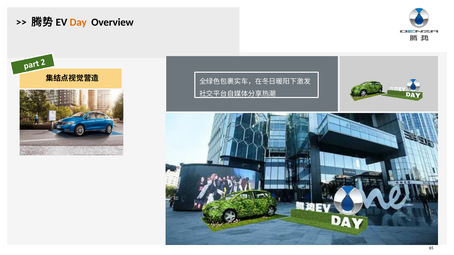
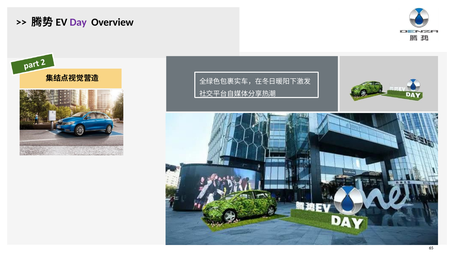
Day colour: orange -> purple
